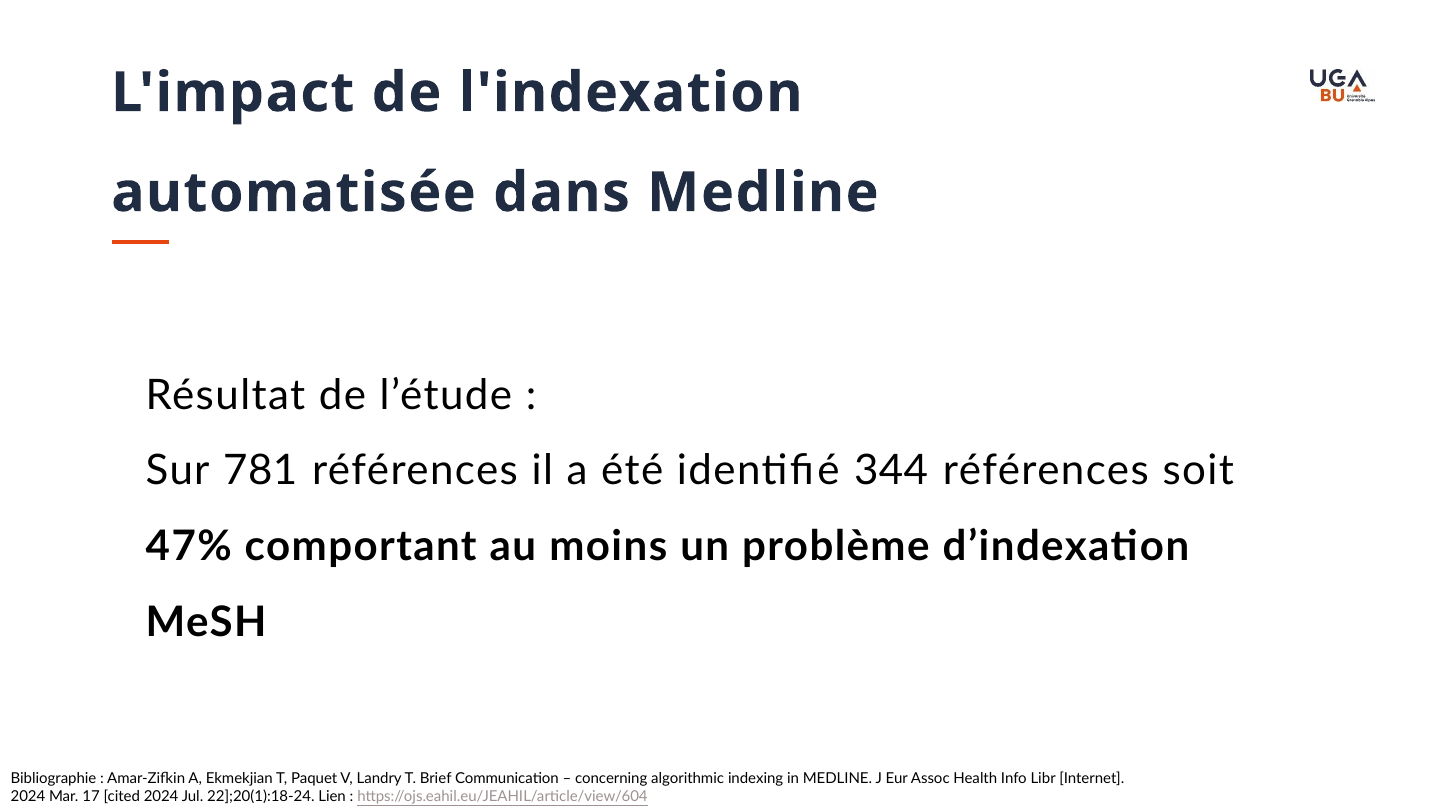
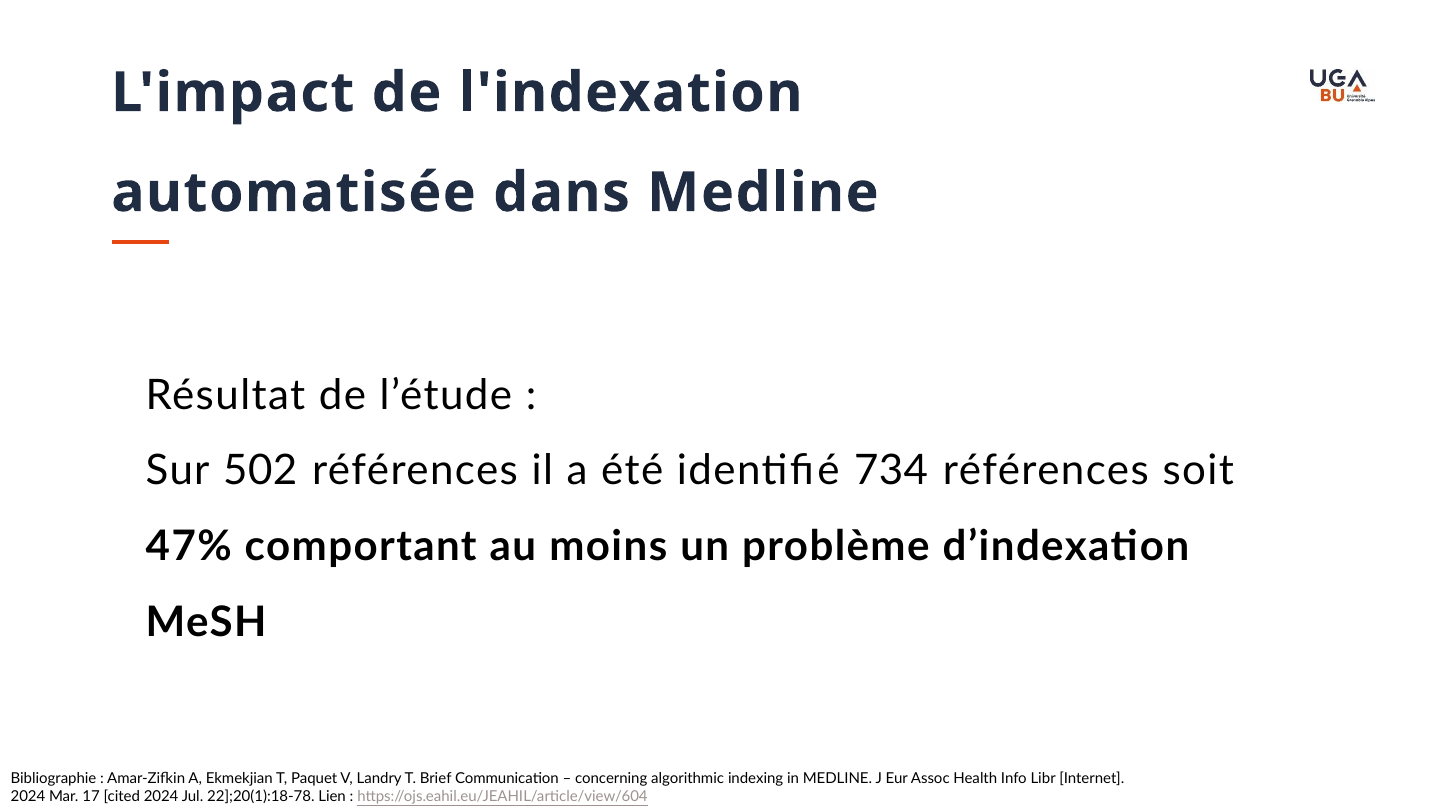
781: 781 -> 502
344: 344 -> 734
22];20(1):18-24: 22];20(1):18-24 -> 22];20(1):18-78
